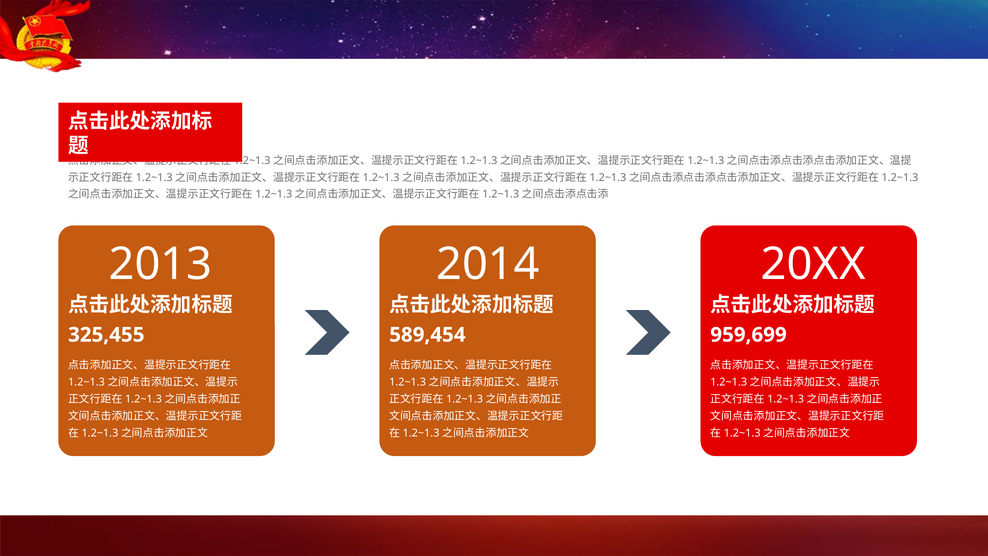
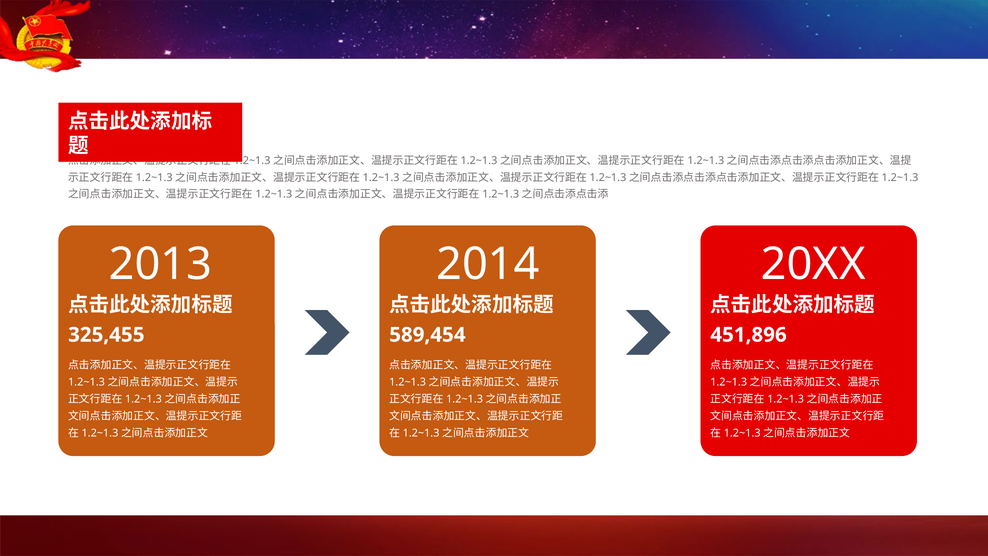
959,699: 959,699 -> 451,896
